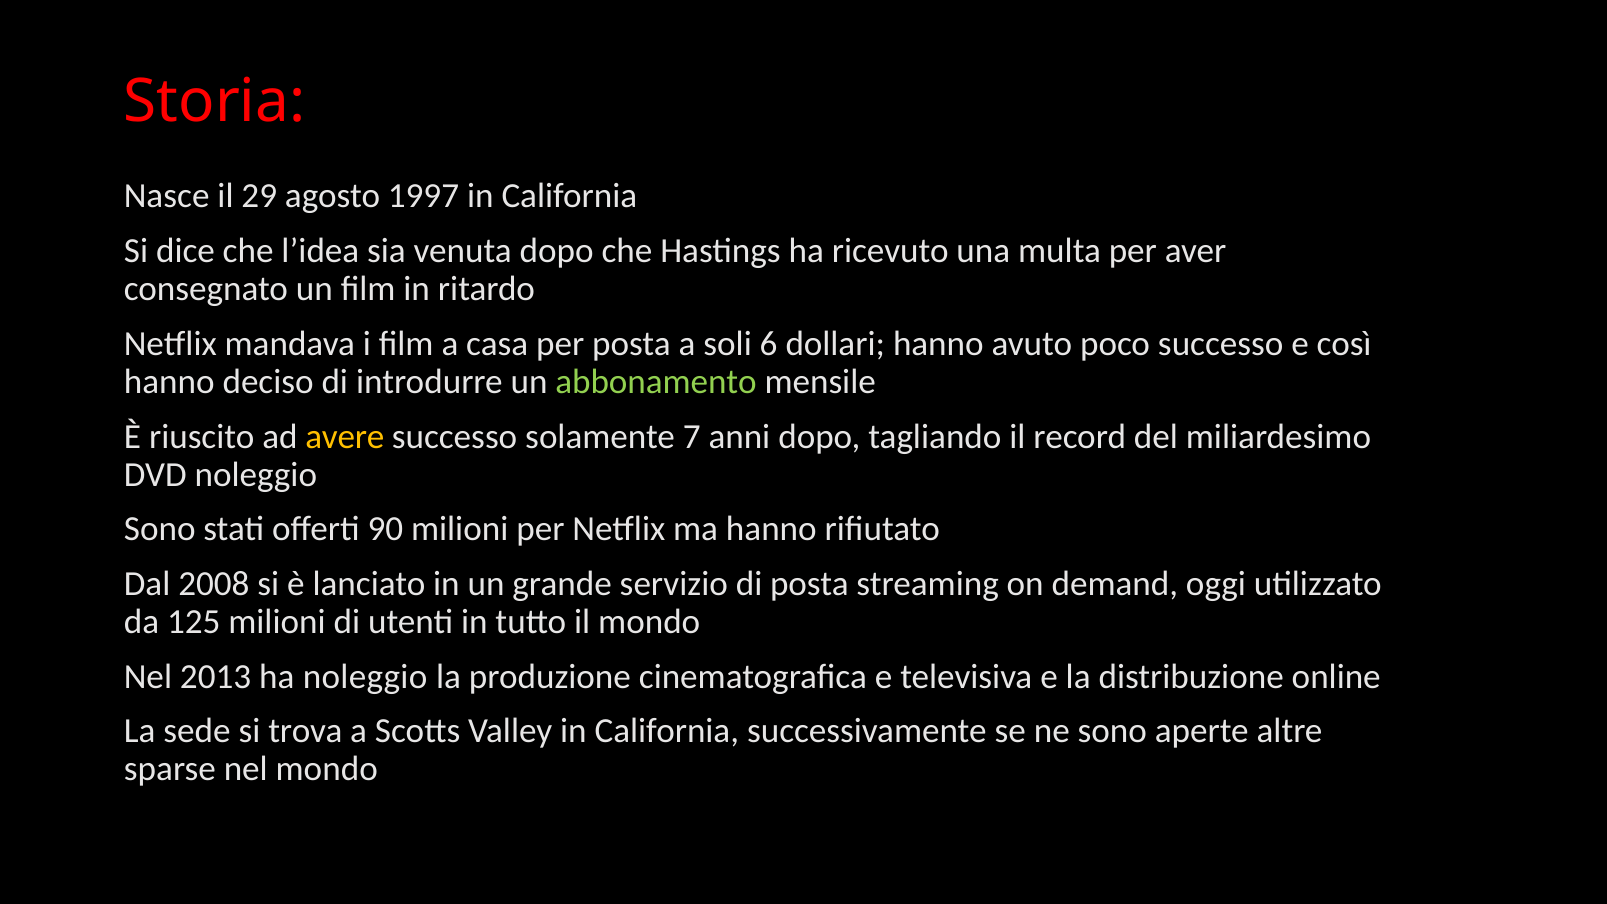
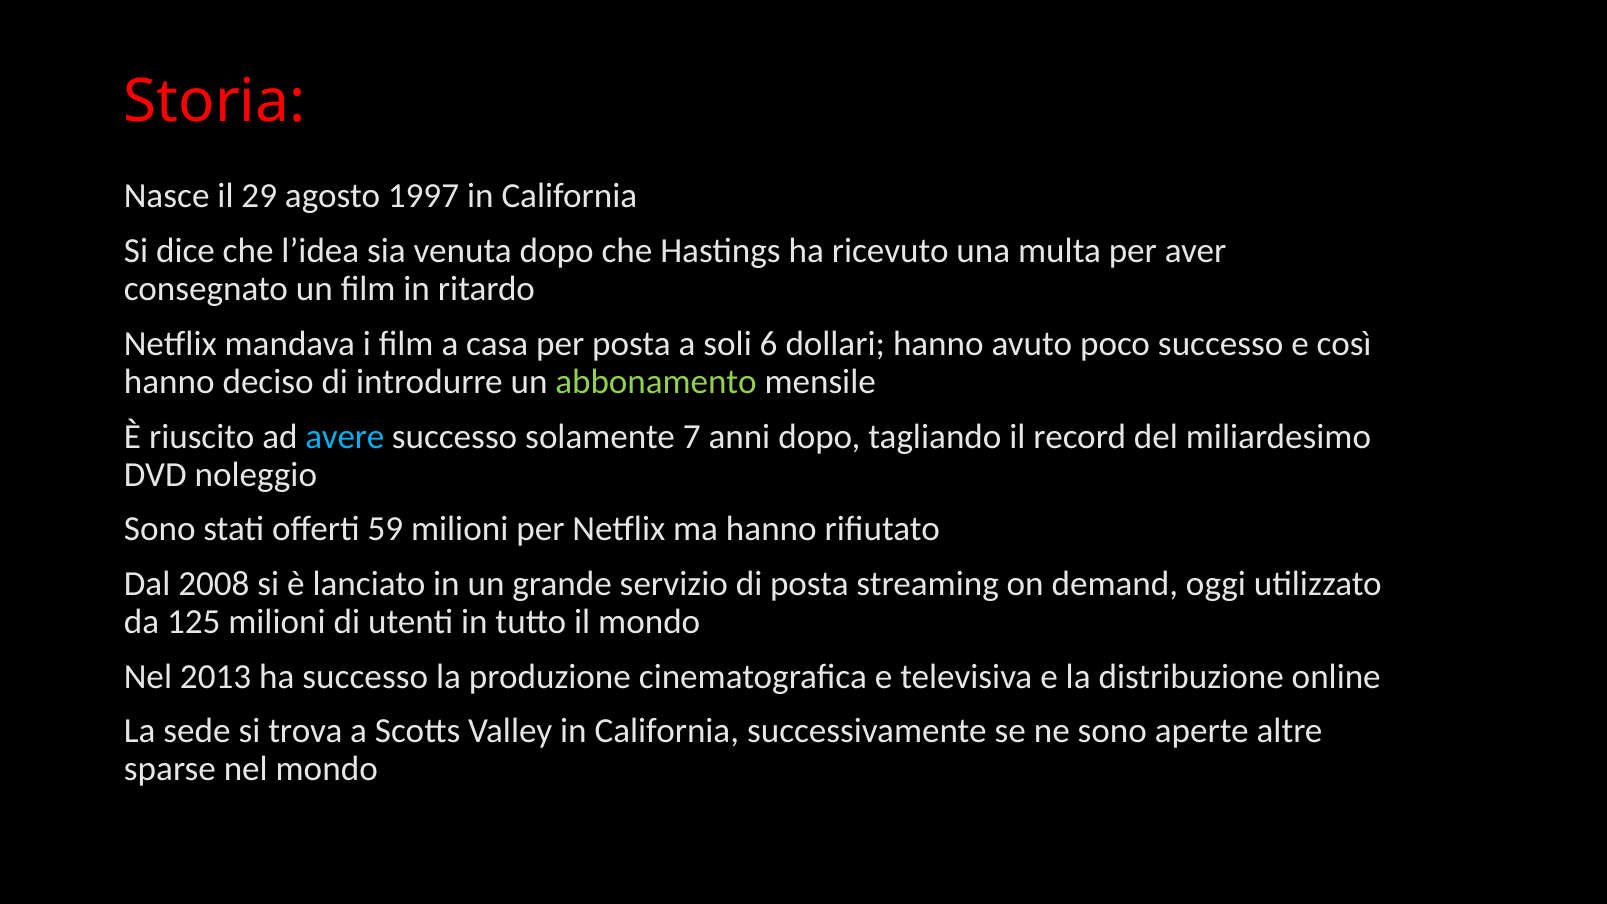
avere colour: yellow -> light blue
90: 90 -> 59
ha noleggio: noleggio -> successo
